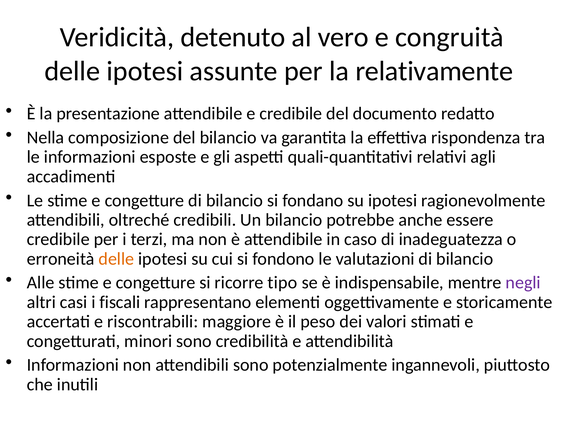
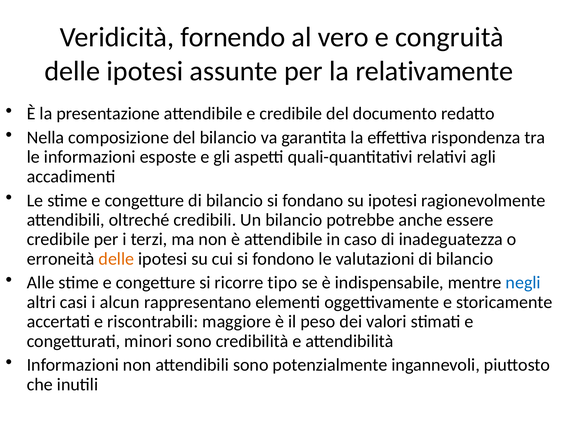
detenuto: detenuto -> fornendo
negli colour: purple -> blue
fiscali: fiscali -> alcun
